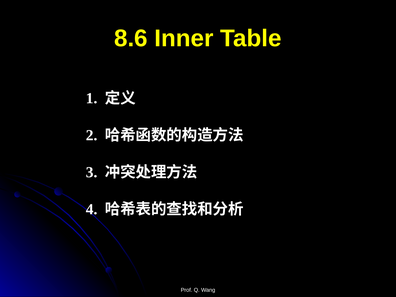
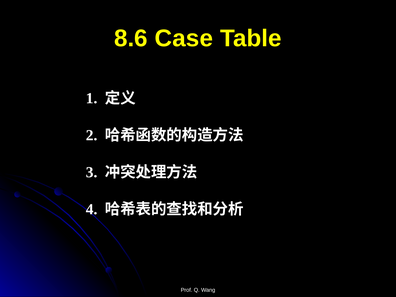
Inner: Inner -> Case
